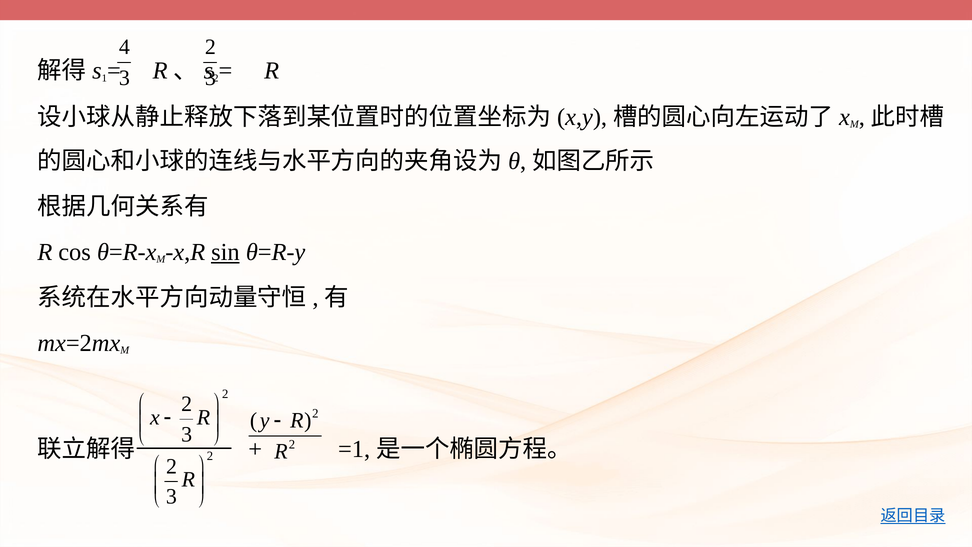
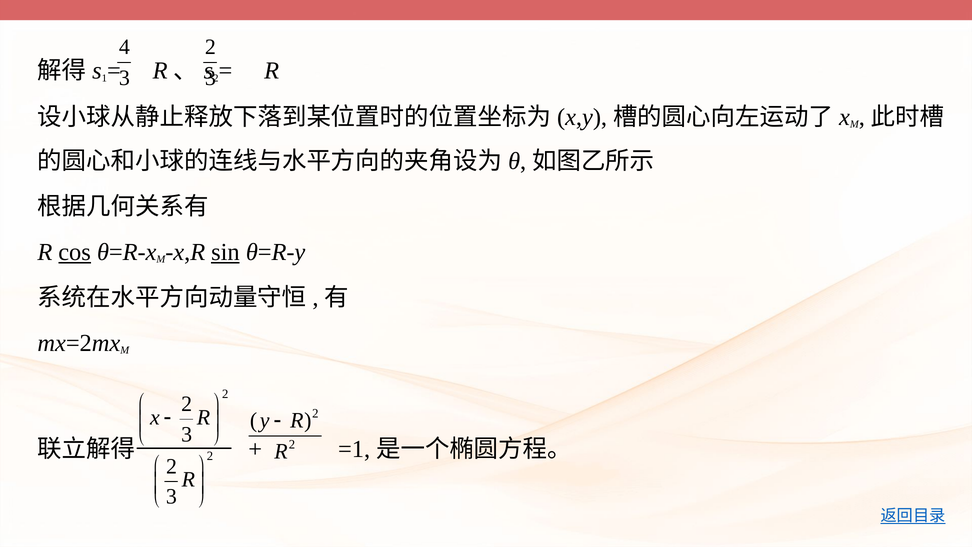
cos underline: none -> present
